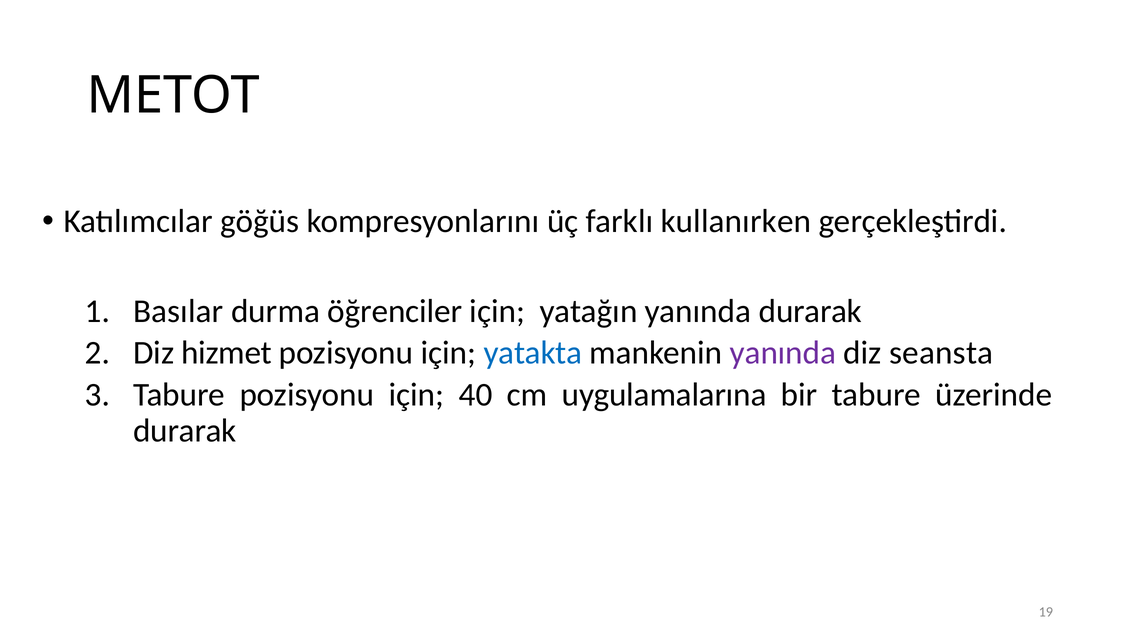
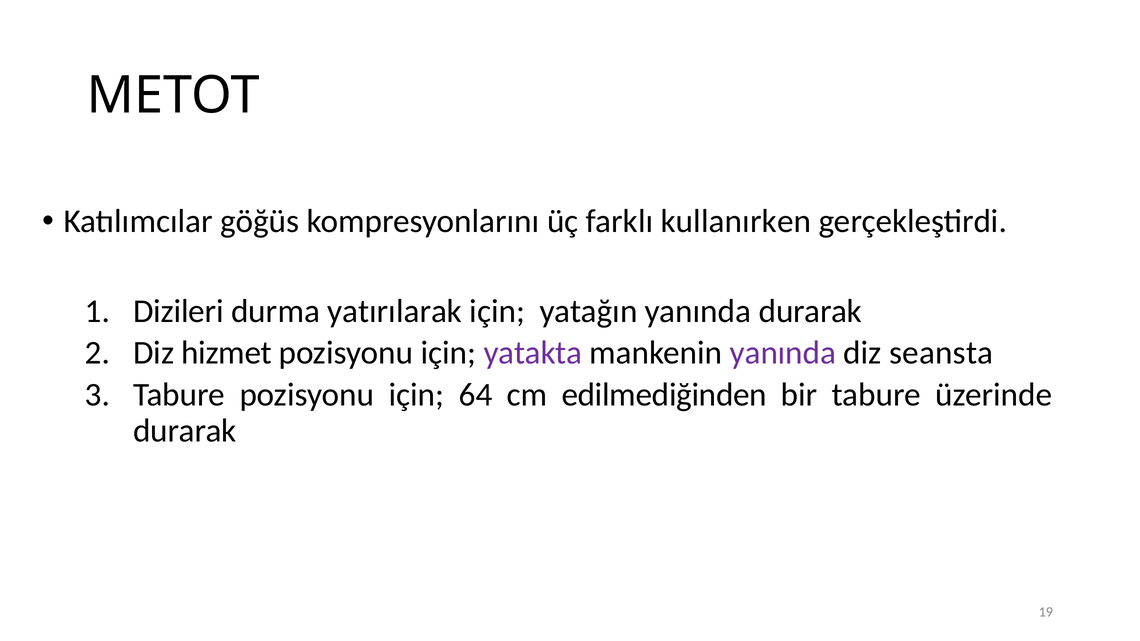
Basılar: Basılar -> Dizileri
öğrenciler: öğrenciler -> yatırılarak
yatakta colour: blue -> purple
40: 40 -> 64
uygulamalarına: uygulamalarına -> edilmediğinden
